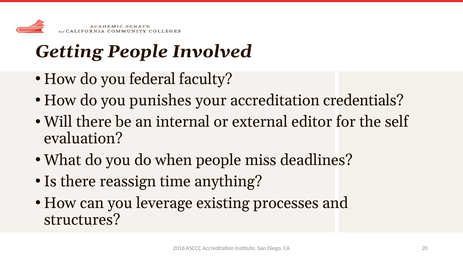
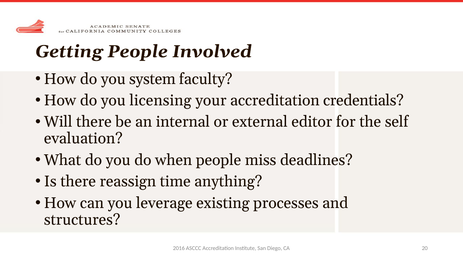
federal: federal -> system
punishes: punishes -> licensing
